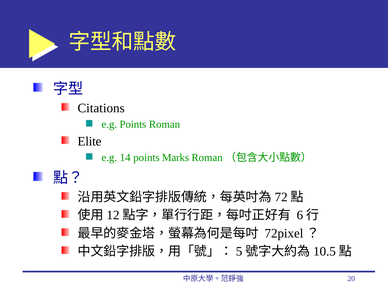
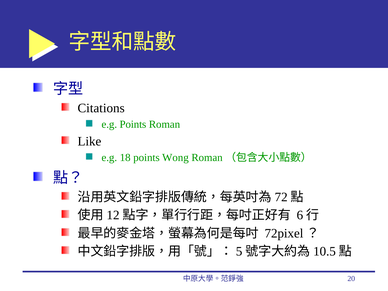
Elite: Elite -> Like
14: 14 -> 18
Marks: Marks -> Wong
